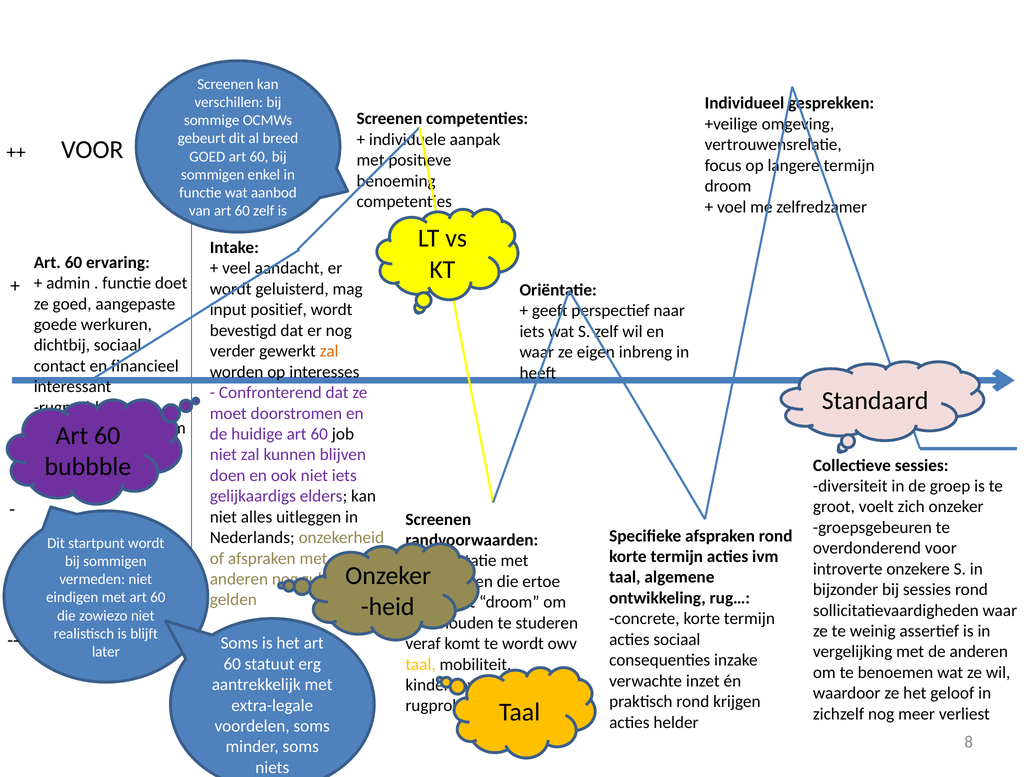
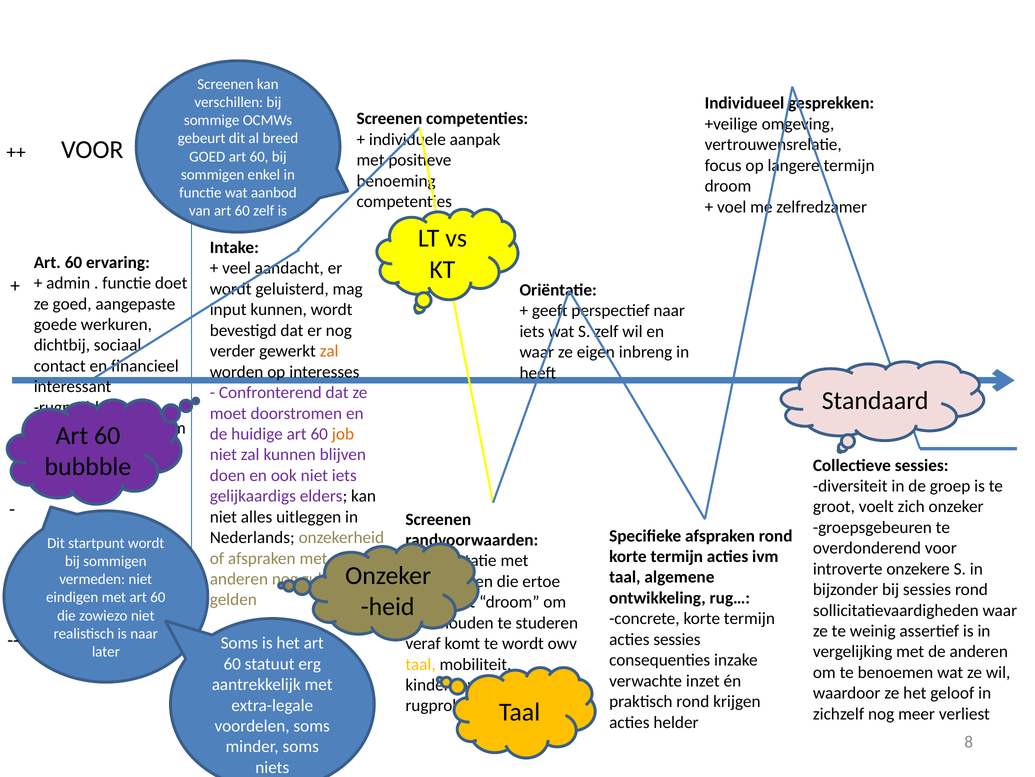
input positief: positief -> kunnen
job colour: black -> orange
is blijft: blijft -> naar
acties sociaal: sociaal -> sessies
